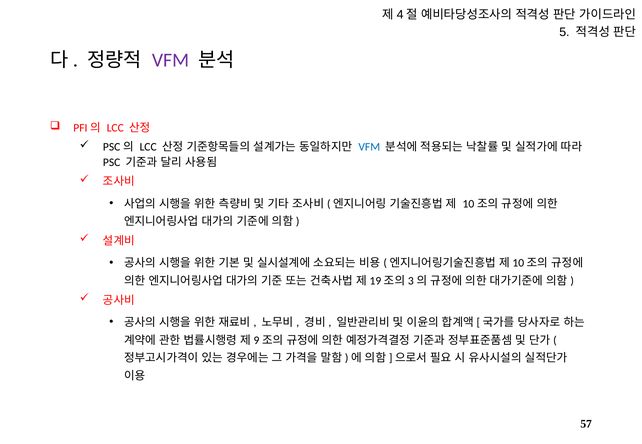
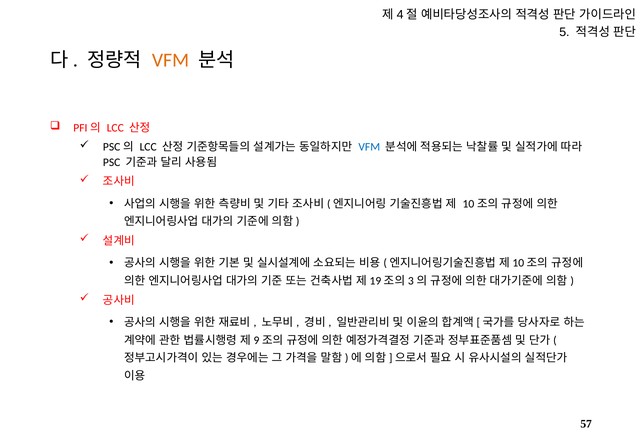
VFM at (170, 60) colour: purple -> orange
